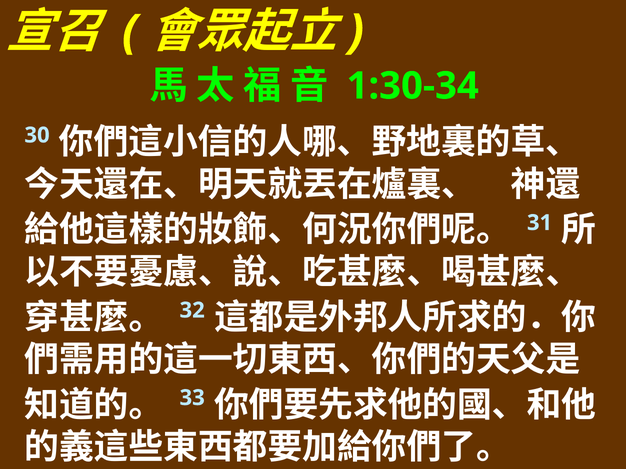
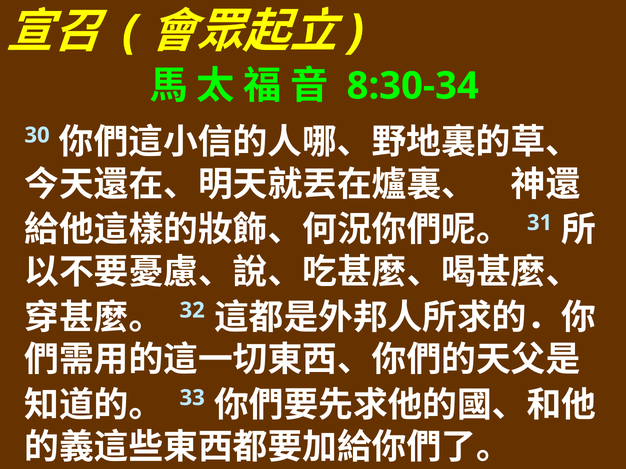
1:30-34: 1:30-34 -> 8:30-34
